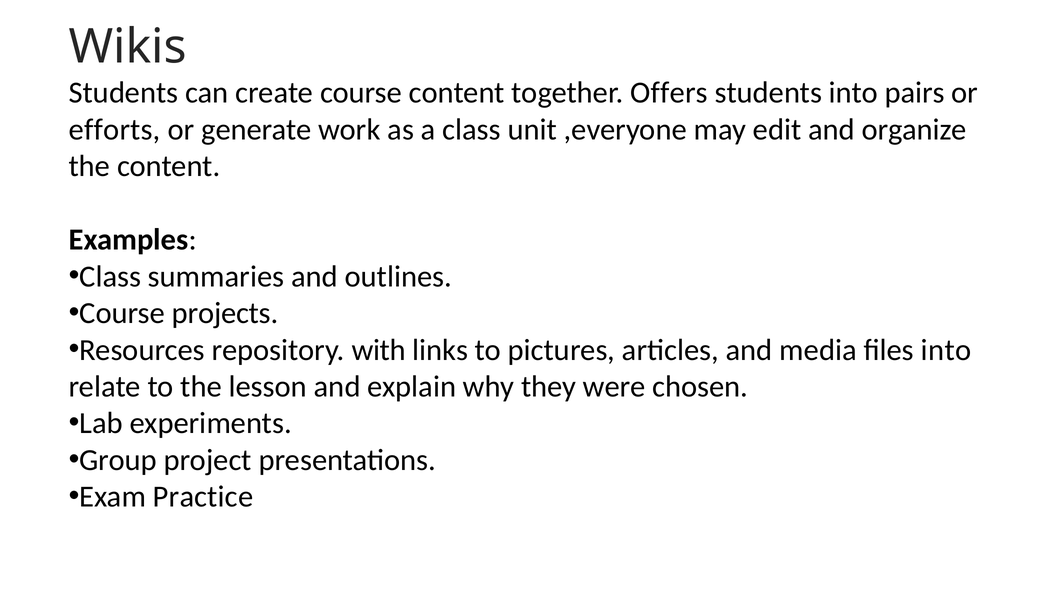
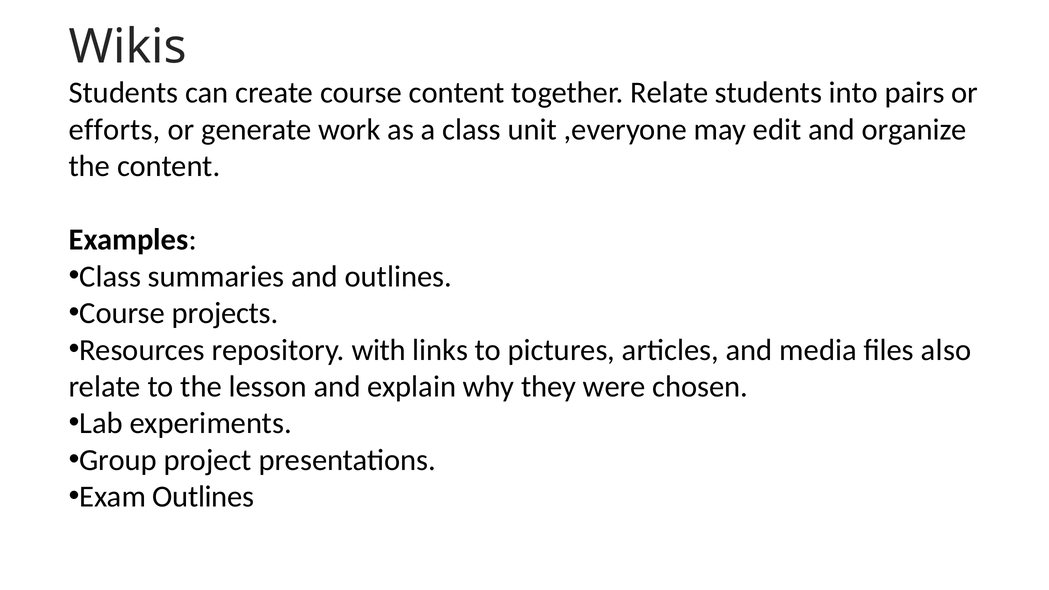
together Offers: Offers -> Relate
files into: into -> also
Exam Practice: Practice -> Outlines
